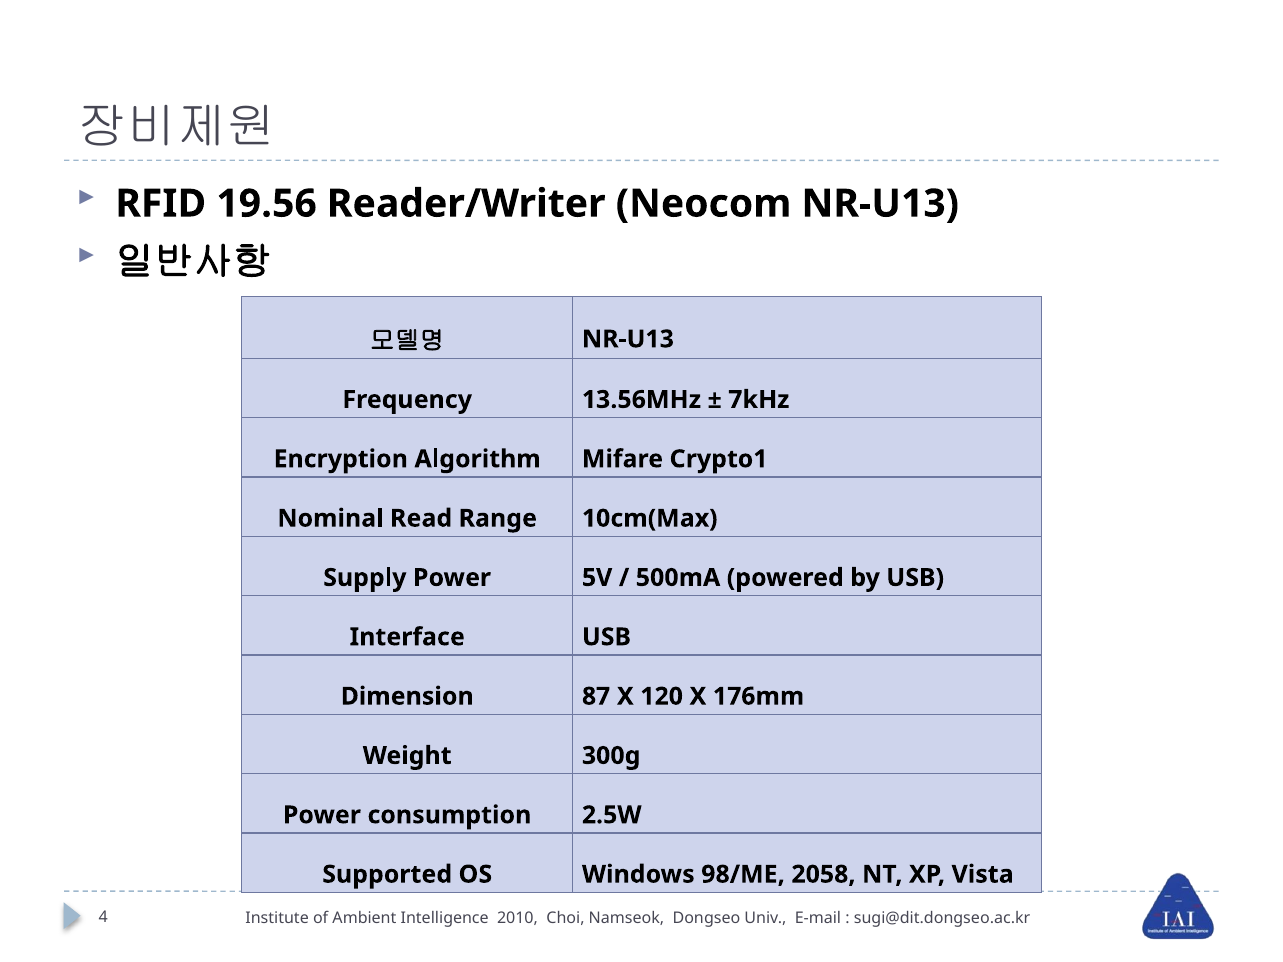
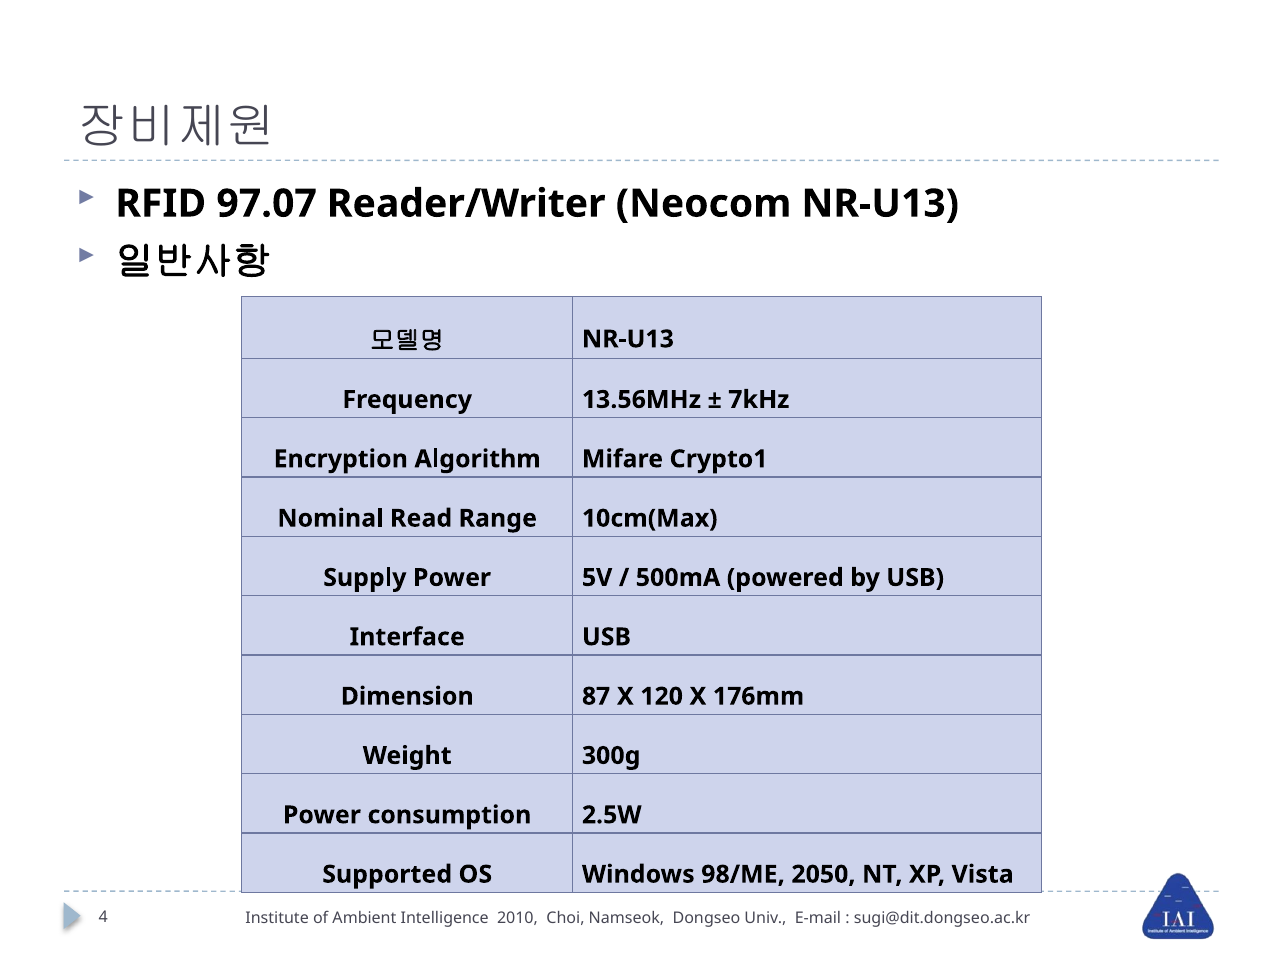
19.56: 19.56 -> 97.07
2058: 2058 -> 2050
